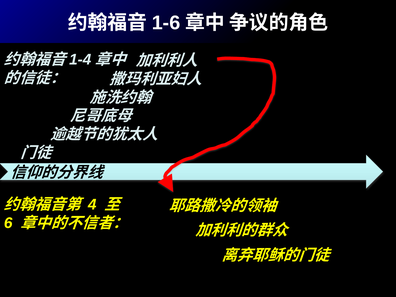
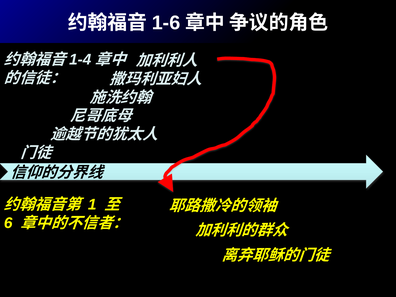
4: 4 -> 1
